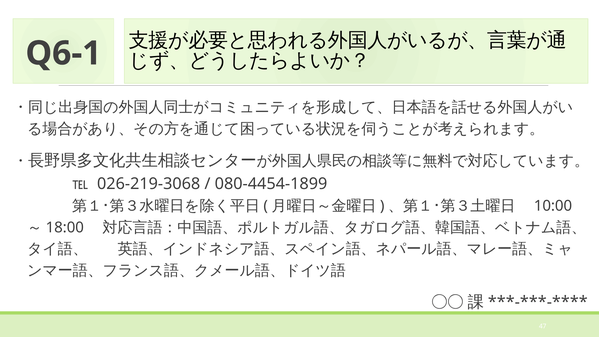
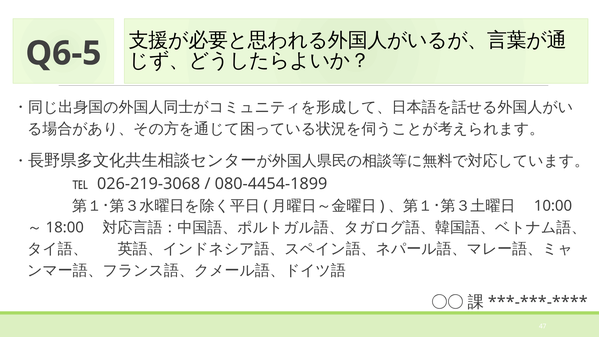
Q6-1: Q6-1 -> Q6-5
